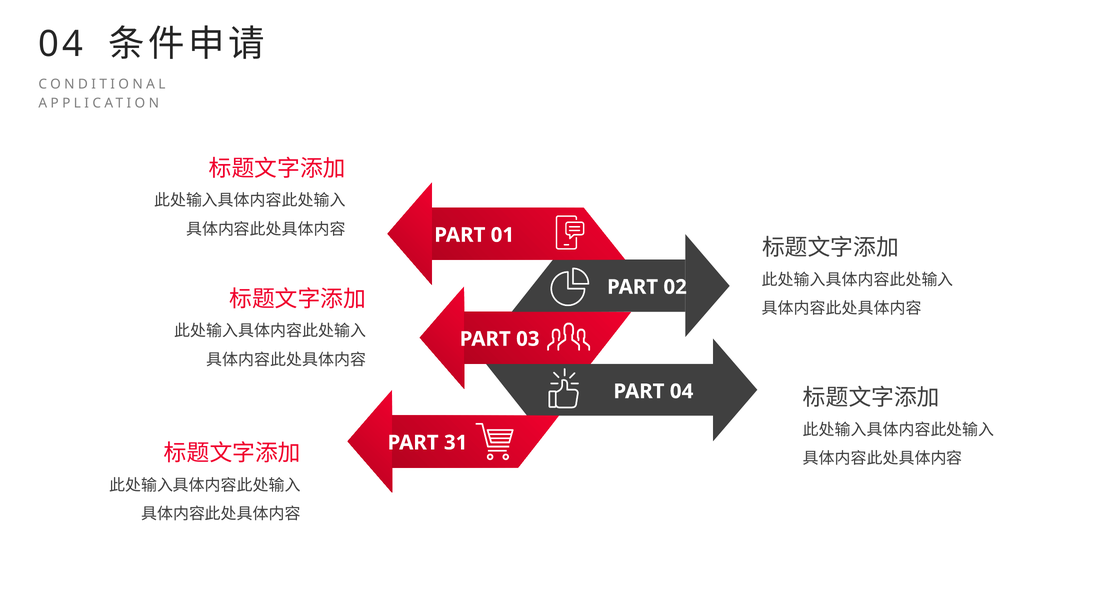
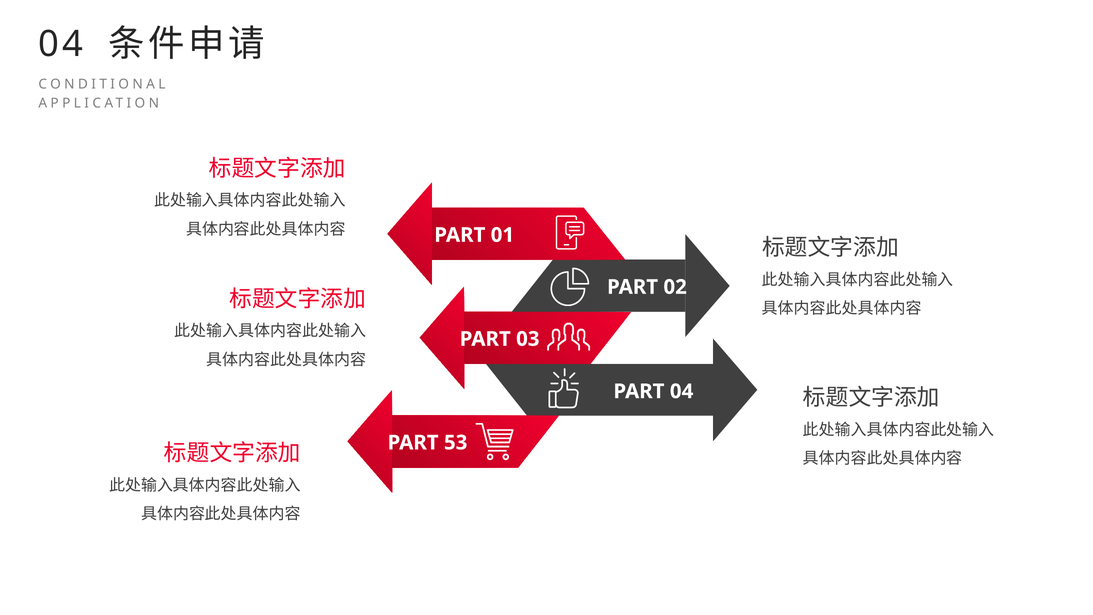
31: 31 -> 53
